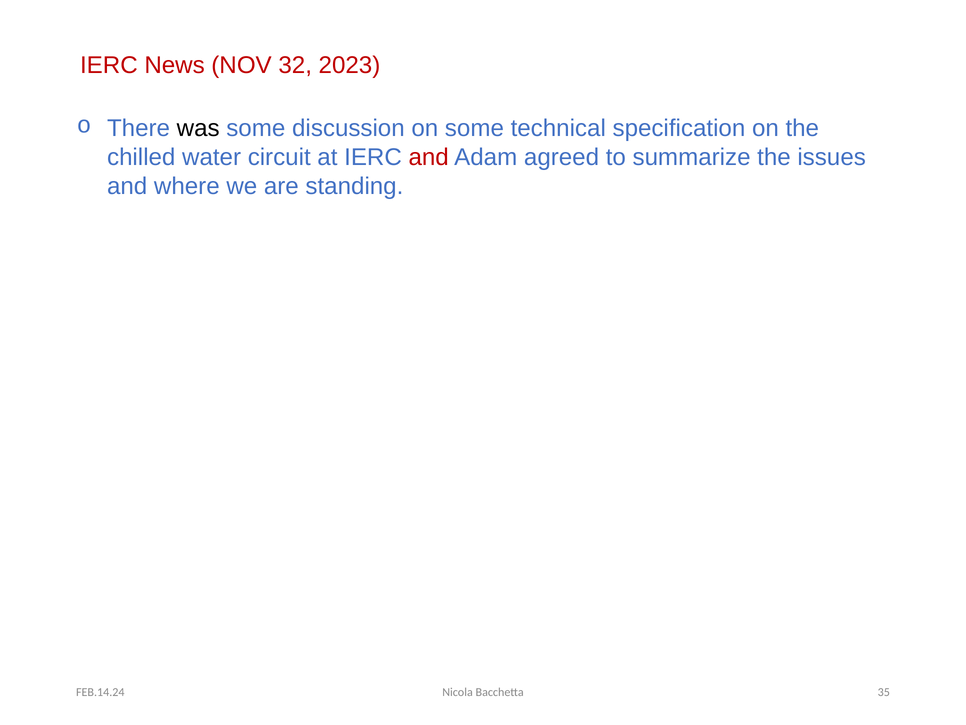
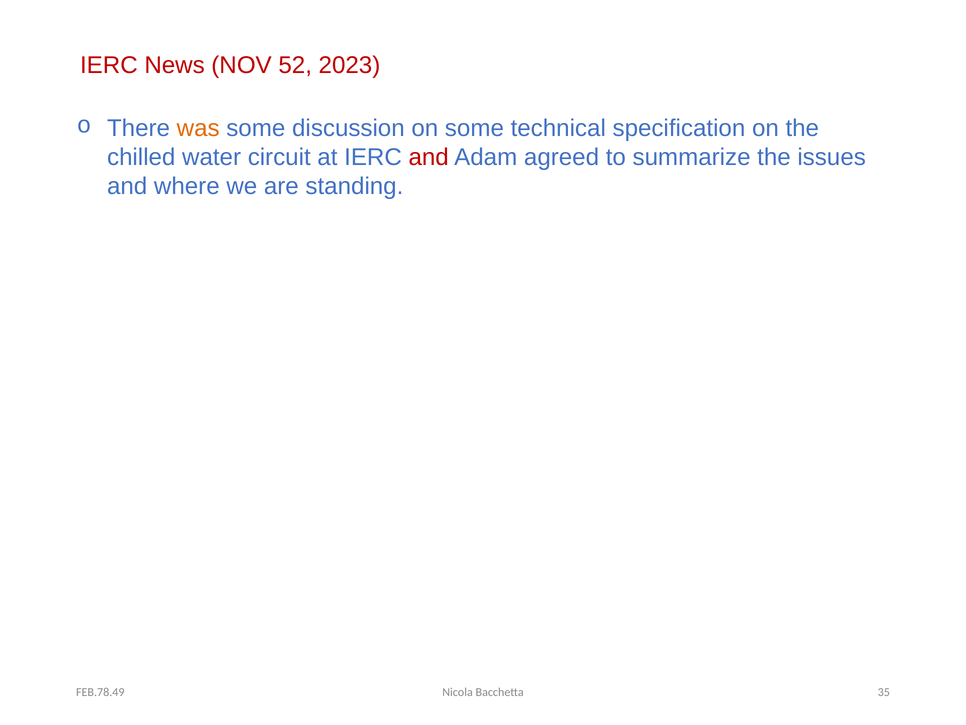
32: 32 -> 52
was colour: black -> orange
FEB.14.24: FEB.14.24 -> FEB.78.49
